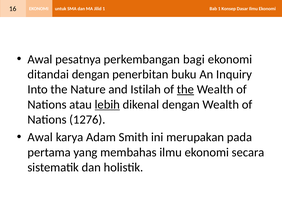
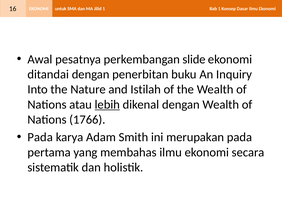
bagi: bagi -> slide
the at (186, 89) underline: present -> none
1276: 1276 -> 1766
Awal at (40, 137): Awal -> Pada
